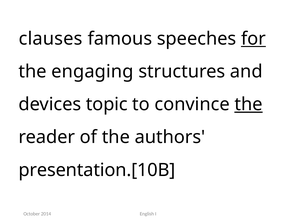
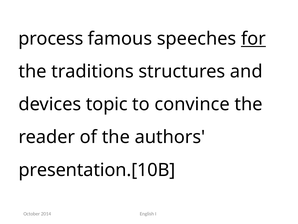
clauses: clauses -> process
engaging: engaging -> traditions
the at (248, 104) underline: present -> none
